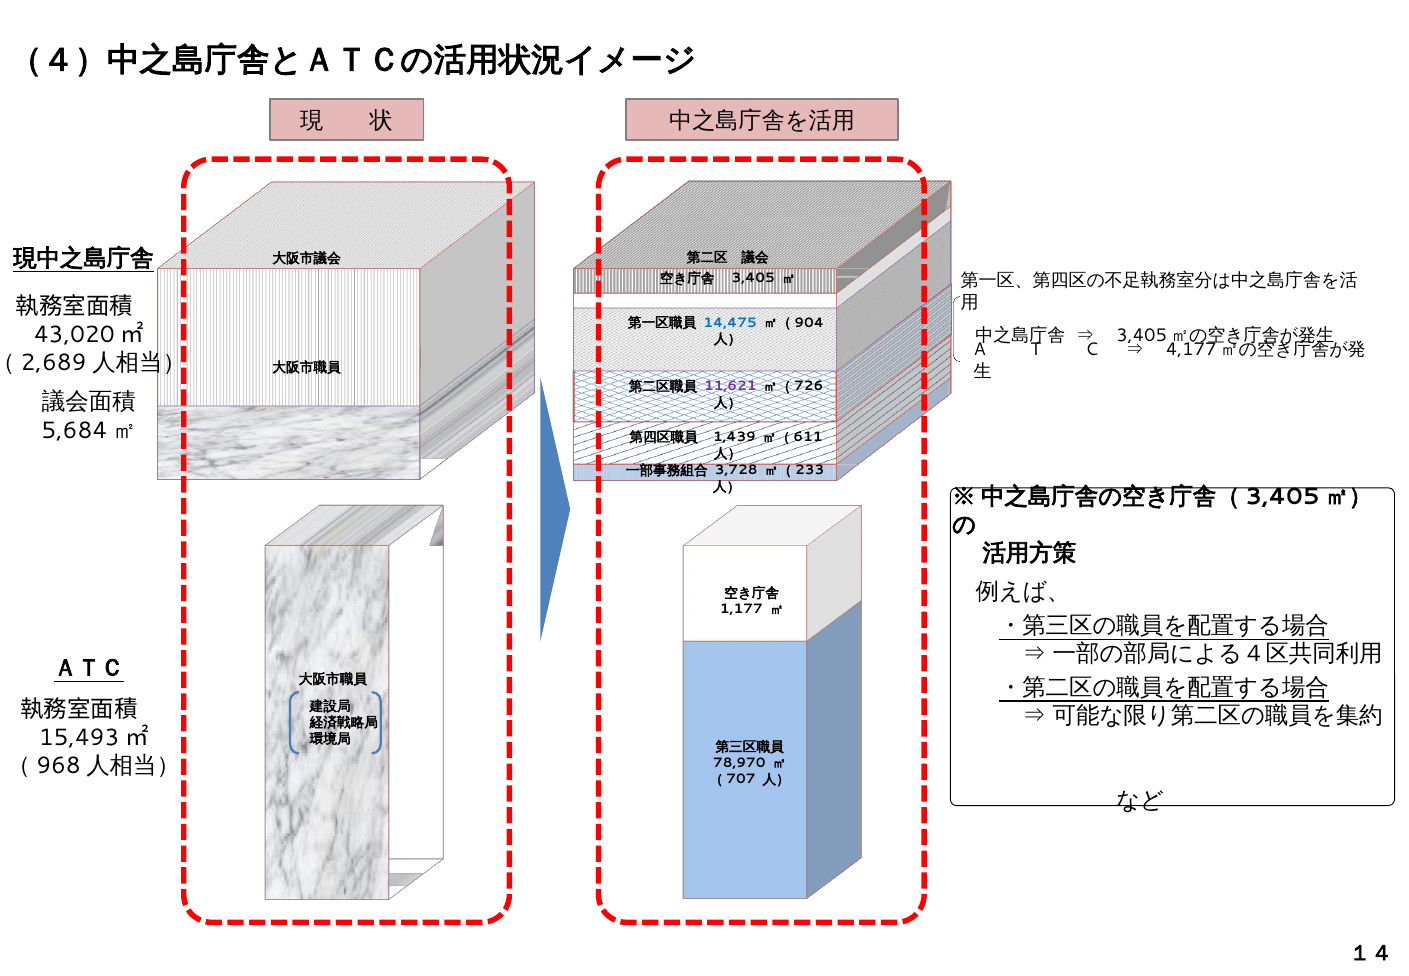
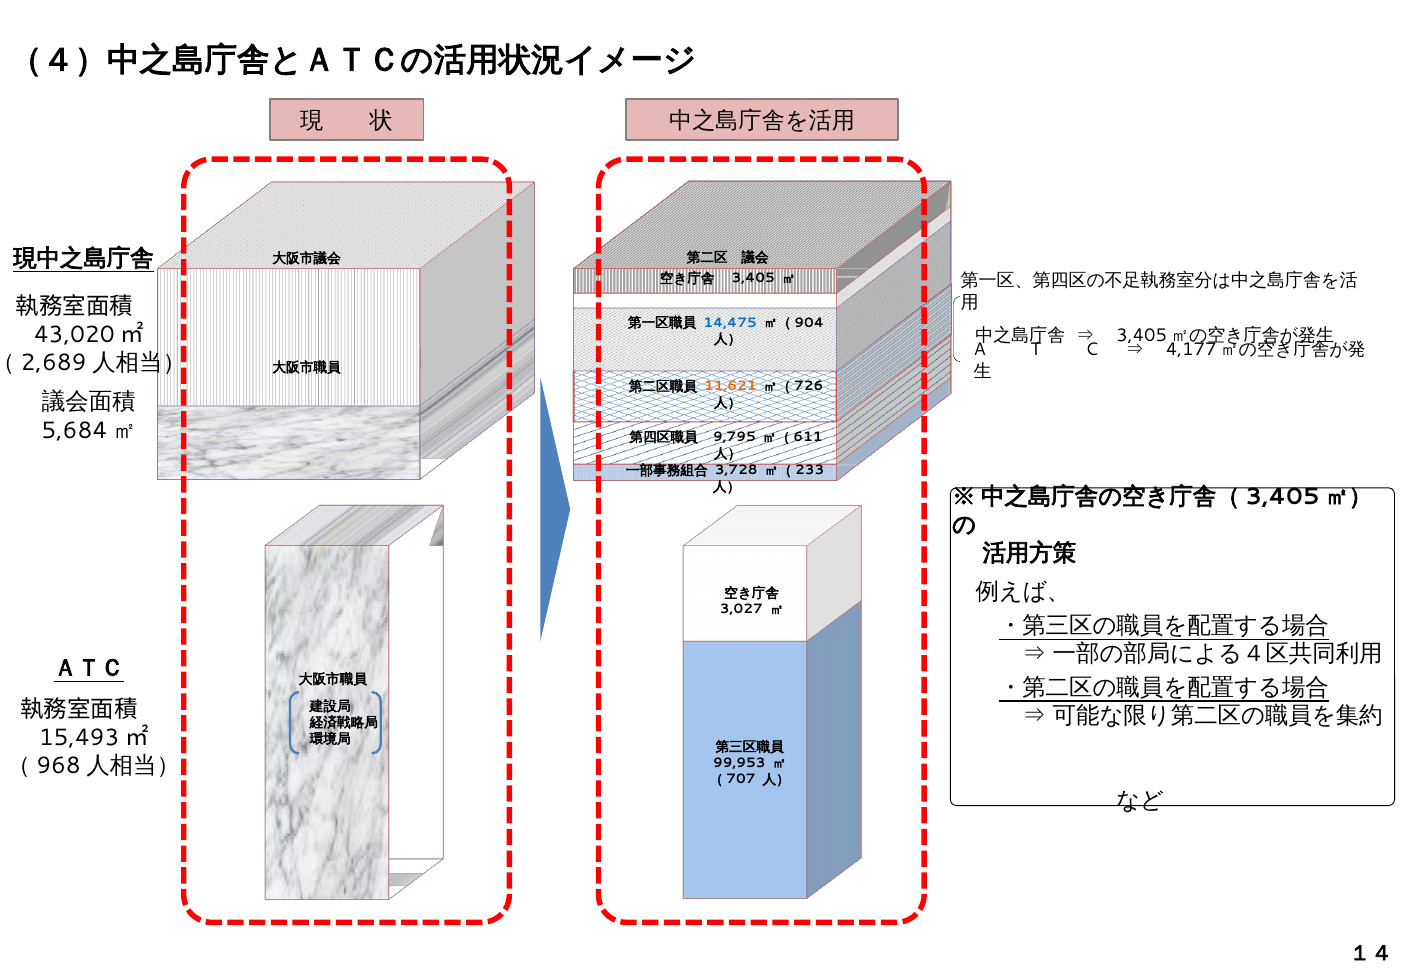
11,621 colour: purple -> orange
1,439: 1,439 -> 9,795
1,177: 1,177 -> 3,027
78,970: 78,970 -> 99,953
